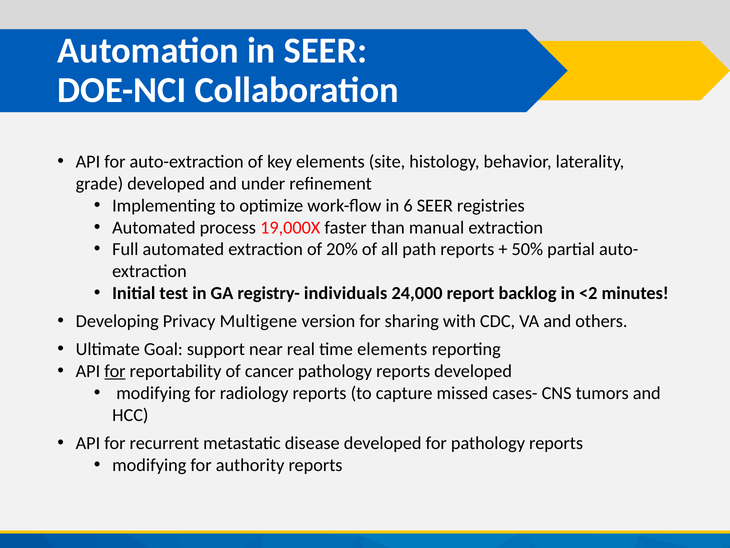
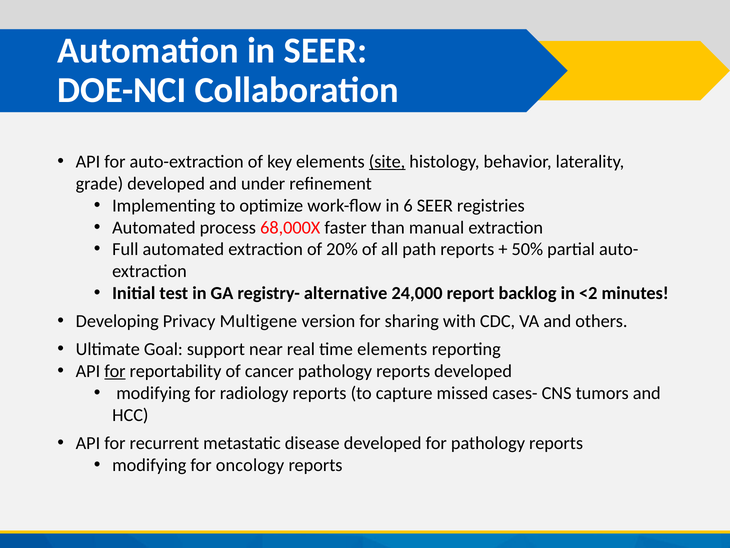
site underline: none -> present
19,000X: 19,000X -> 68,000X
individuals: individuals -> alternative
authority: authority -> oncology
